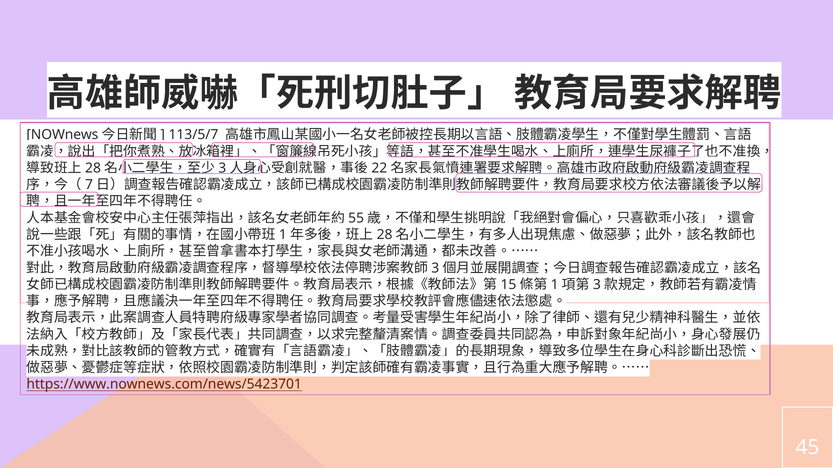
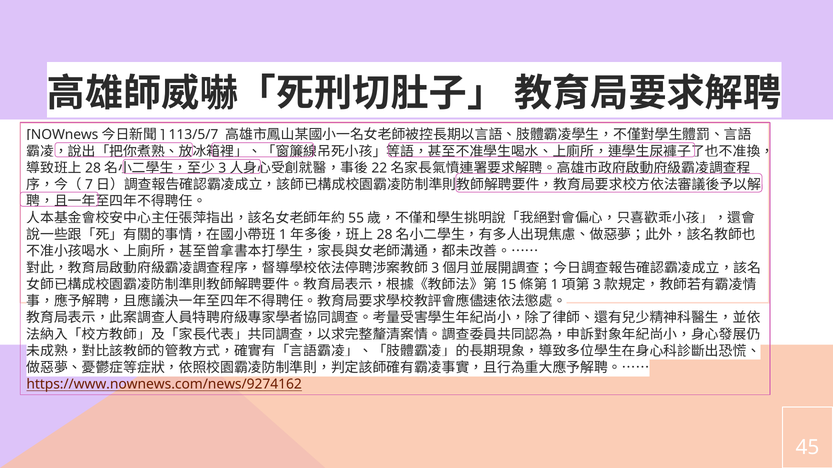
https://www.nownews.com/news/5423701: https://www.nownews.com/news/5423701 -> https://www.nownews.com/news/9274162
